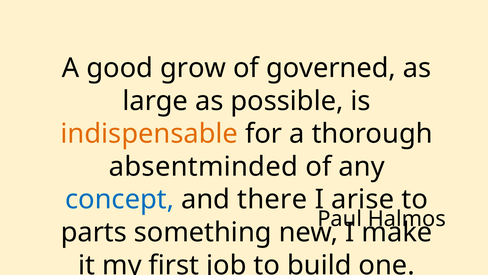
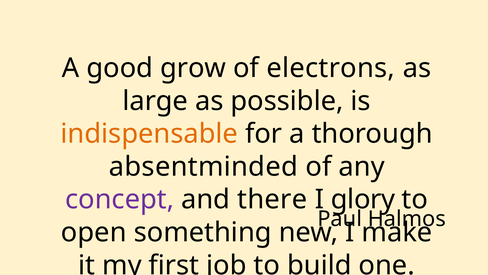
governed: governed -> electrons
concept colour: blue -> purple
arise: arise -> glory
parts: parts -> open
